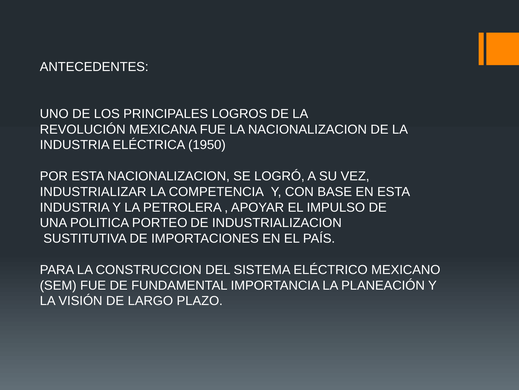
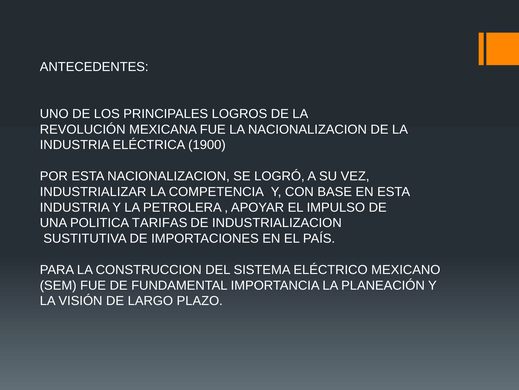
1950: 1950 -> 1900
PORTEO: PORTEO -> TARIFAS
